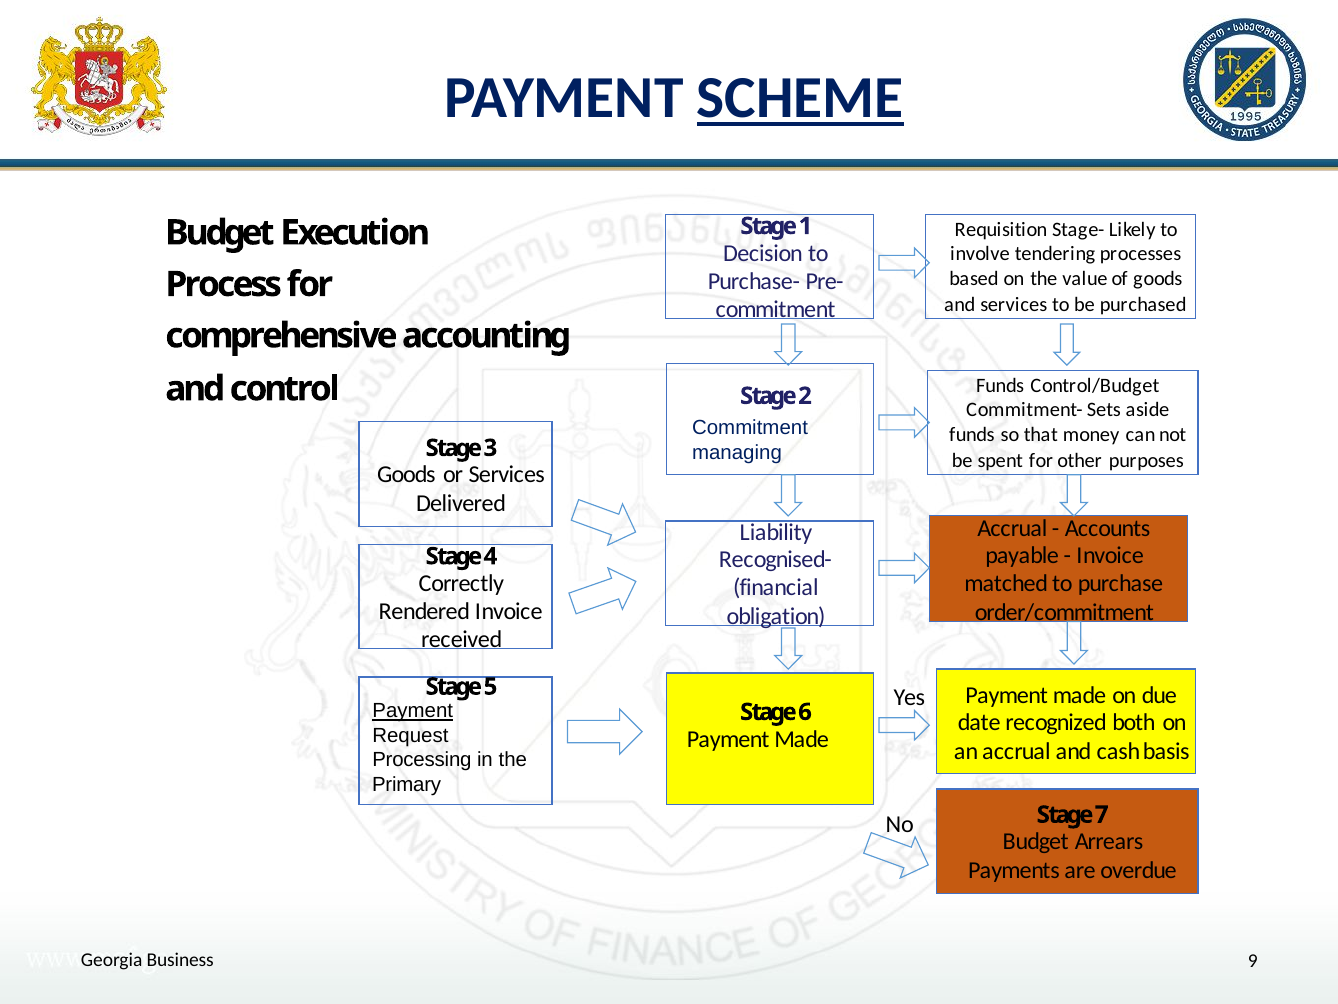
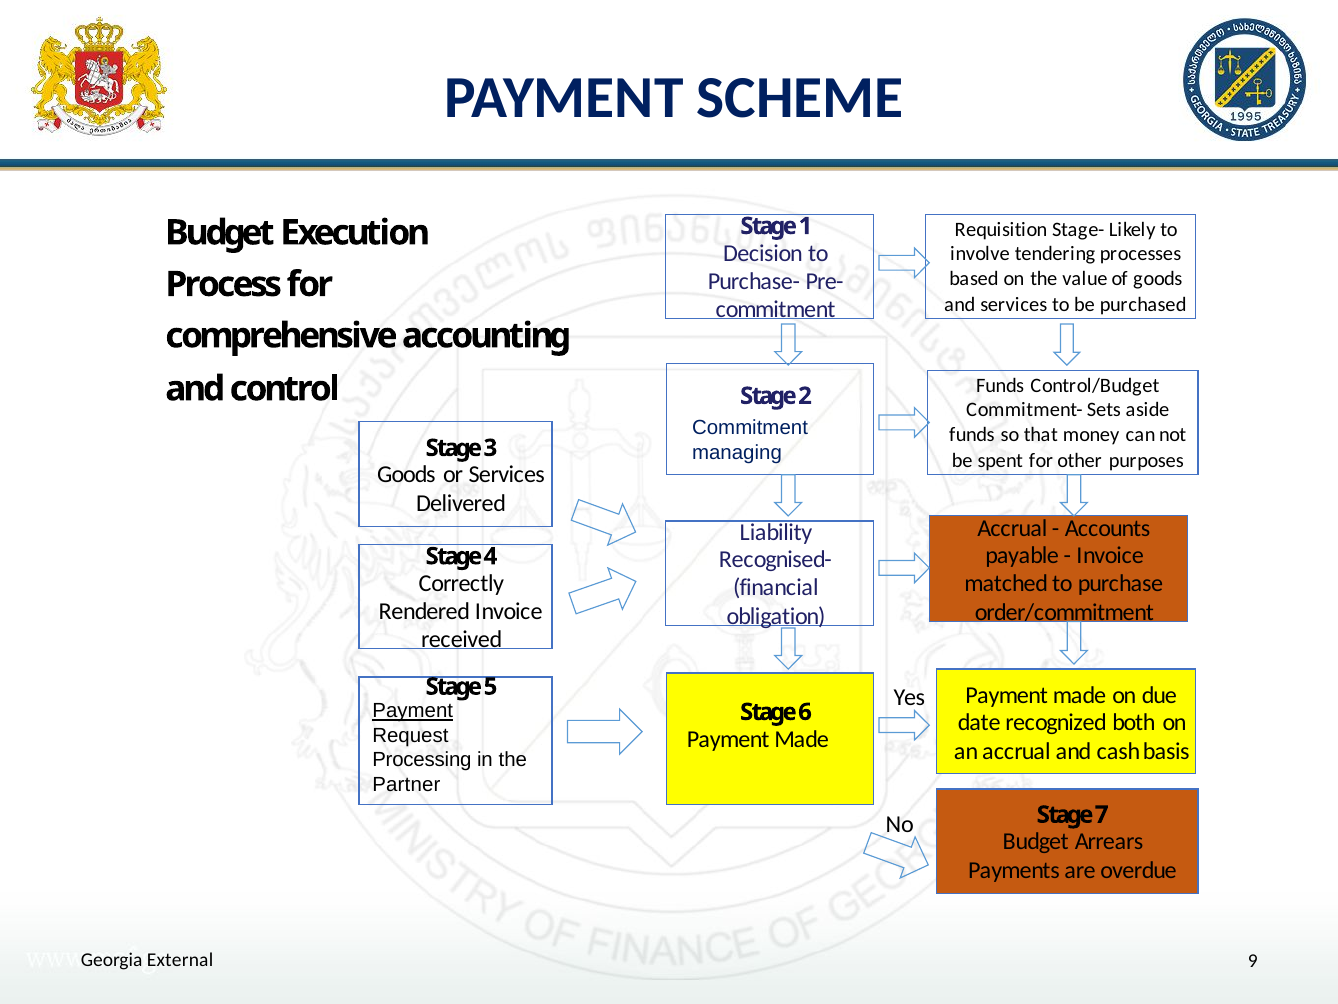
SCHEME underline: present -> none
Primary: Primary -> Partner
Business: Business -> External
